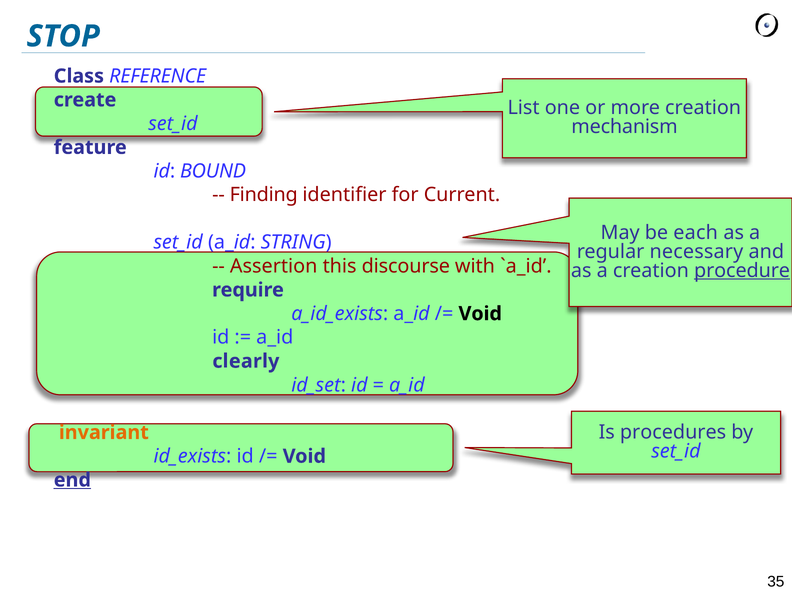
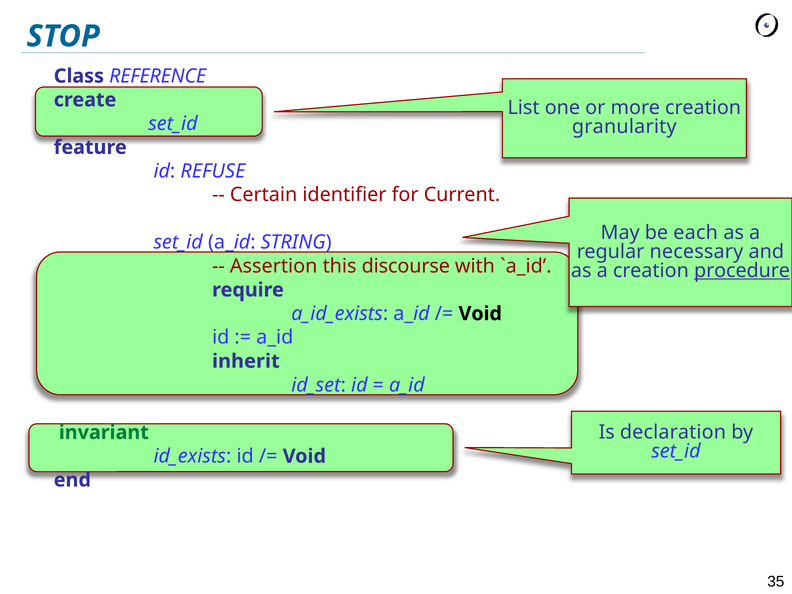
mechanism: mechanism -> granularity
BOUND: BOUND -> REFUSE
Finding: Finding -> Certain
clearly: clearly -> inherit
procedures: procedures -> declaration
invariant colour: orange -> green
end underline: present -> none
